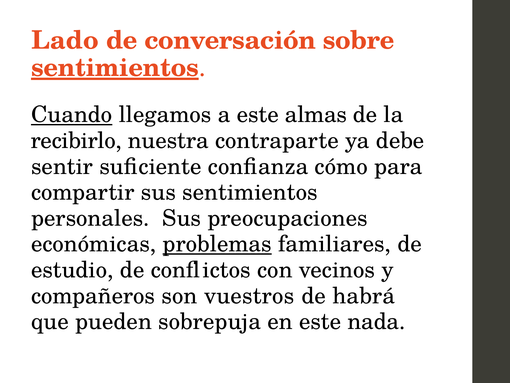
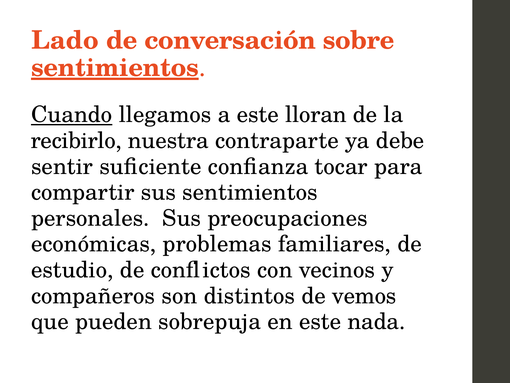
almas: almas -> lloran
cómo: cómo -> tocar
problemas underline: present -> none
vuestros: vuestros -> distintos
habrá: habrá -> vemos
